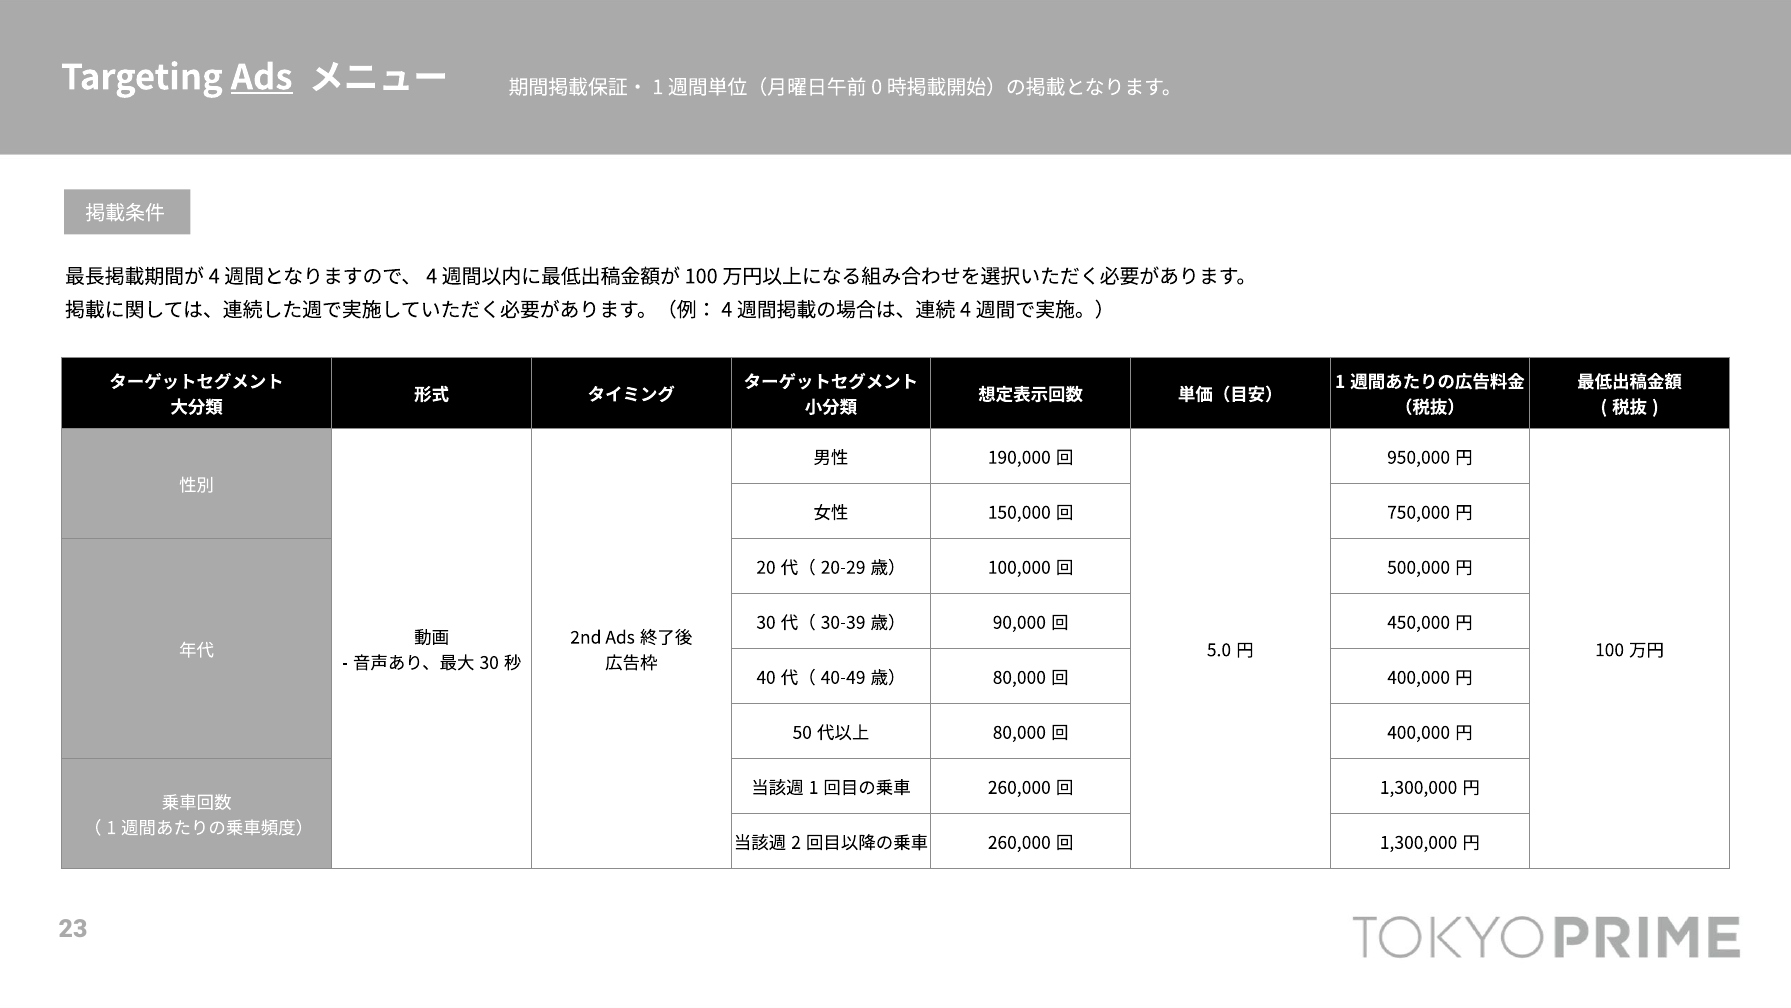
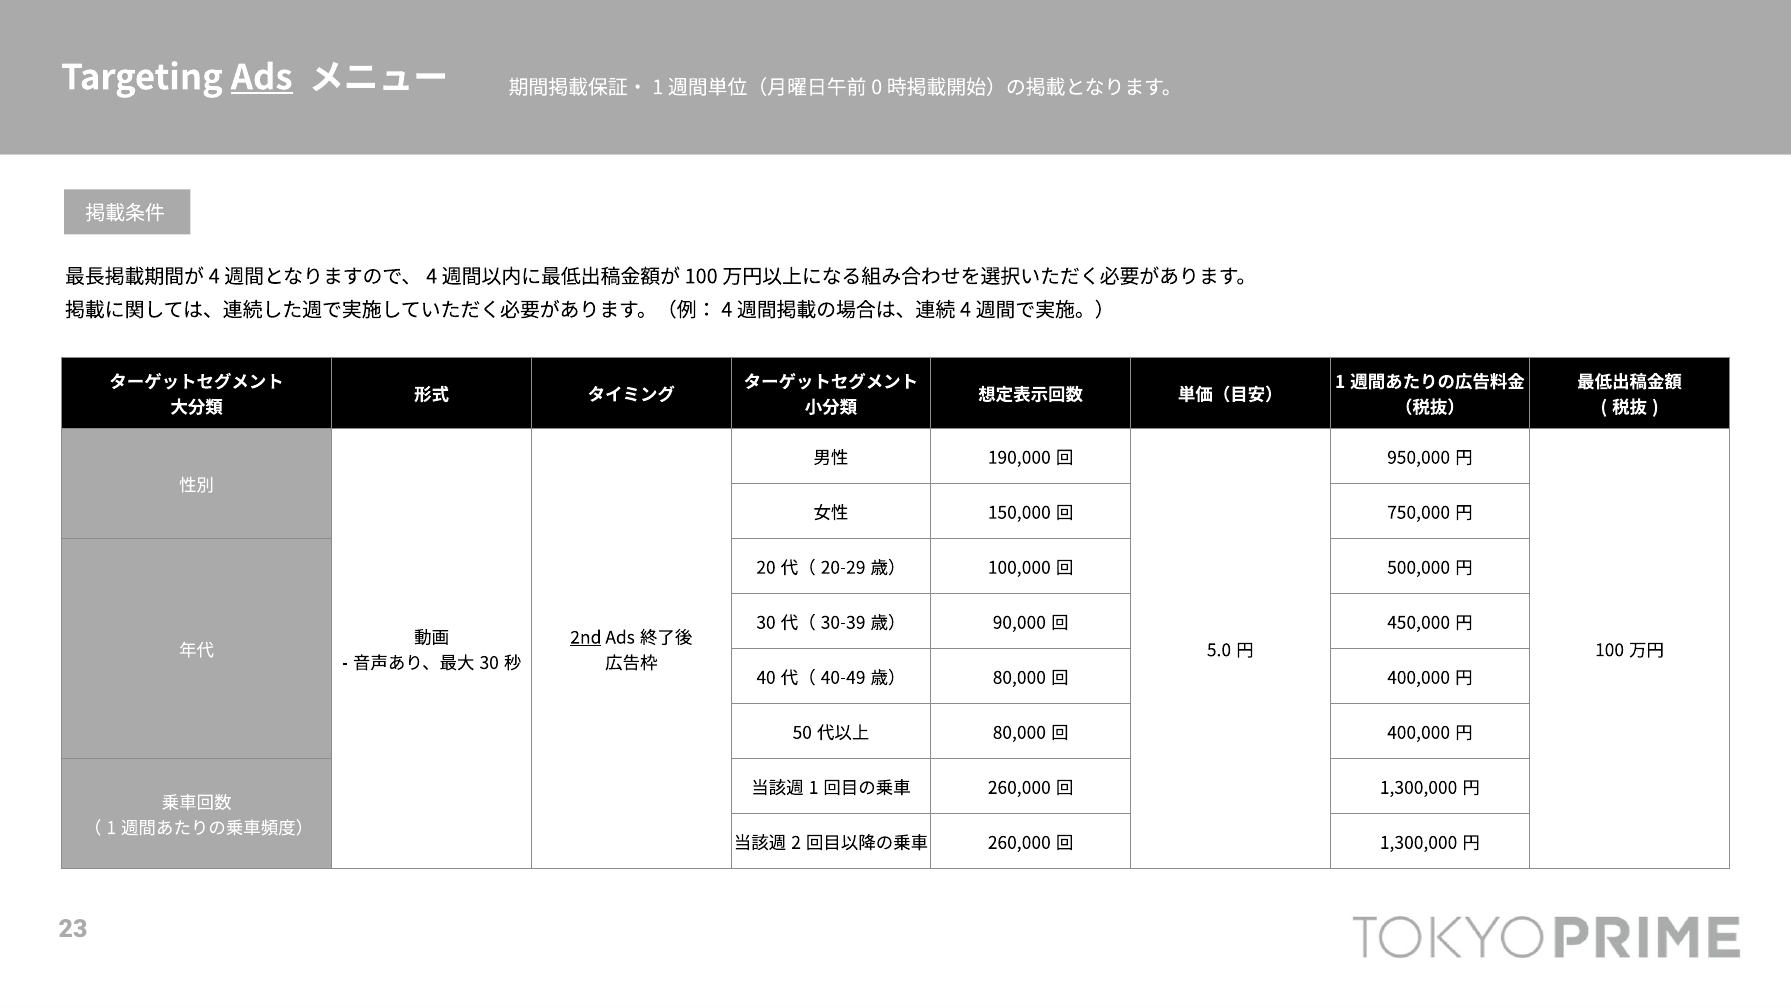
2nd underline: none -> present
